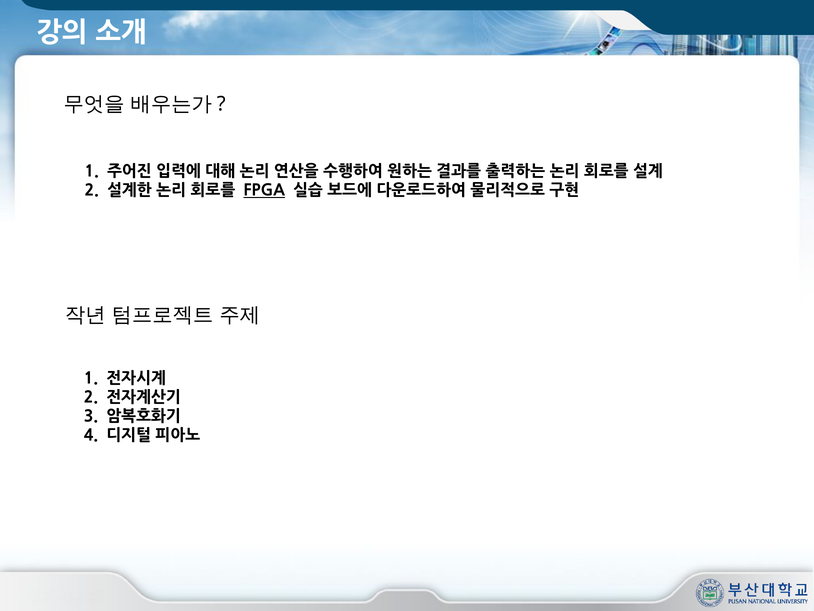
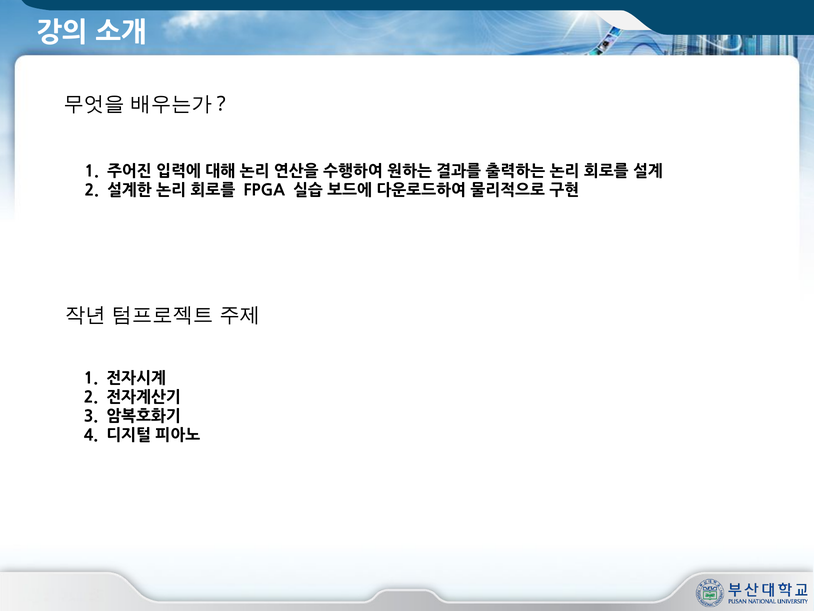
FPGA underline: present -> none
